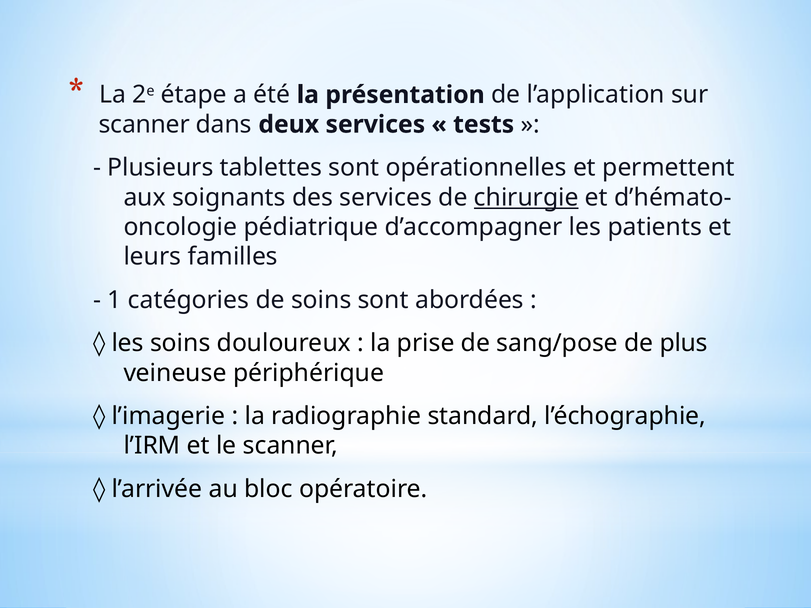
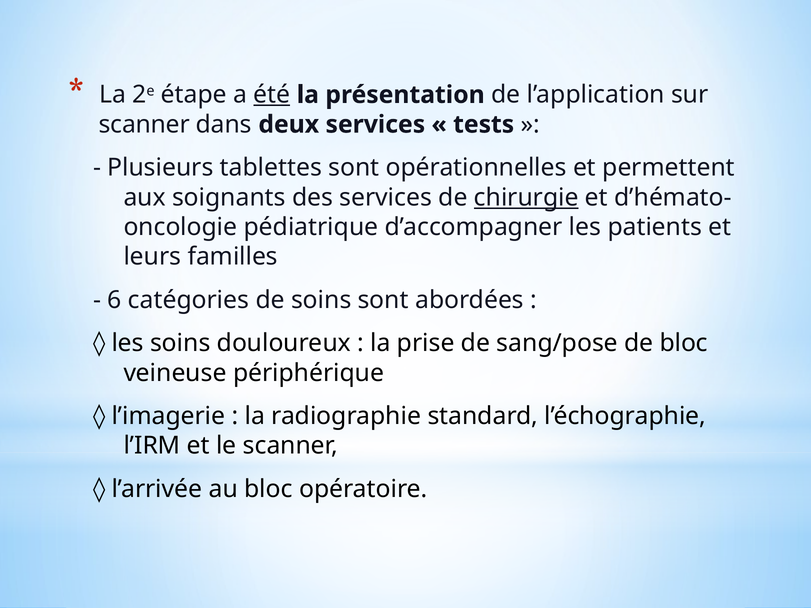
été underline: none -> present
1: 1 -> 6
de plus: plus -> bloc
